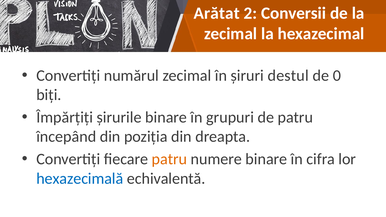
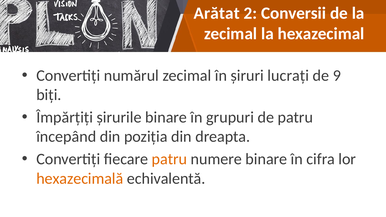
destul: destul -> lucrați
0: 0 -> 9
hexazecimală colour: blue -> orange
